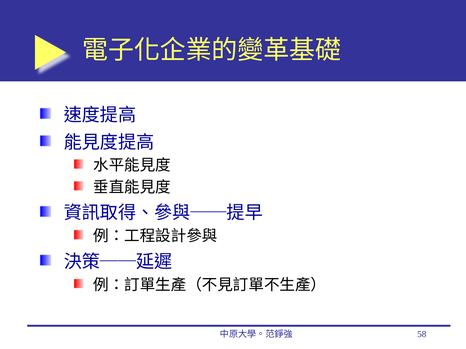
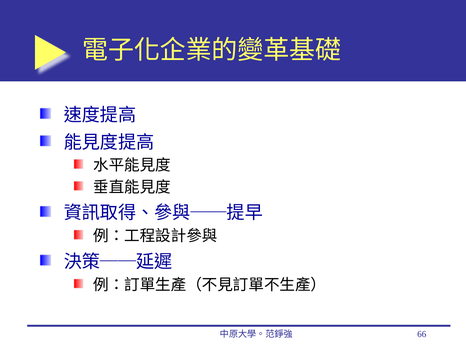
58: 58 -> 66
